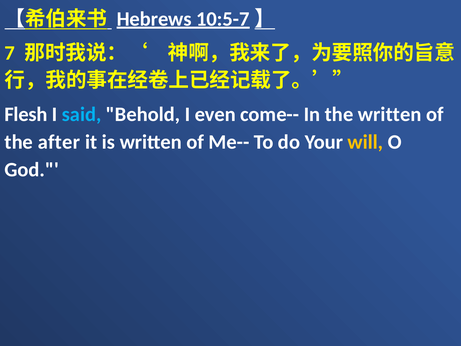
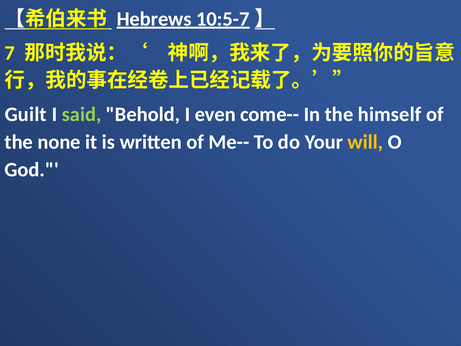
Flesh: Flesh -> Guilt
said colour: light blue -> light green
the written: written -> himself
after: after -> none
